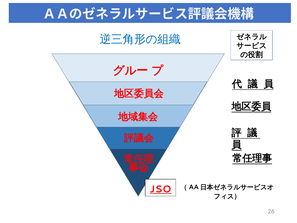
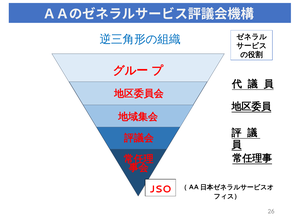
JSO underline: present -> none
